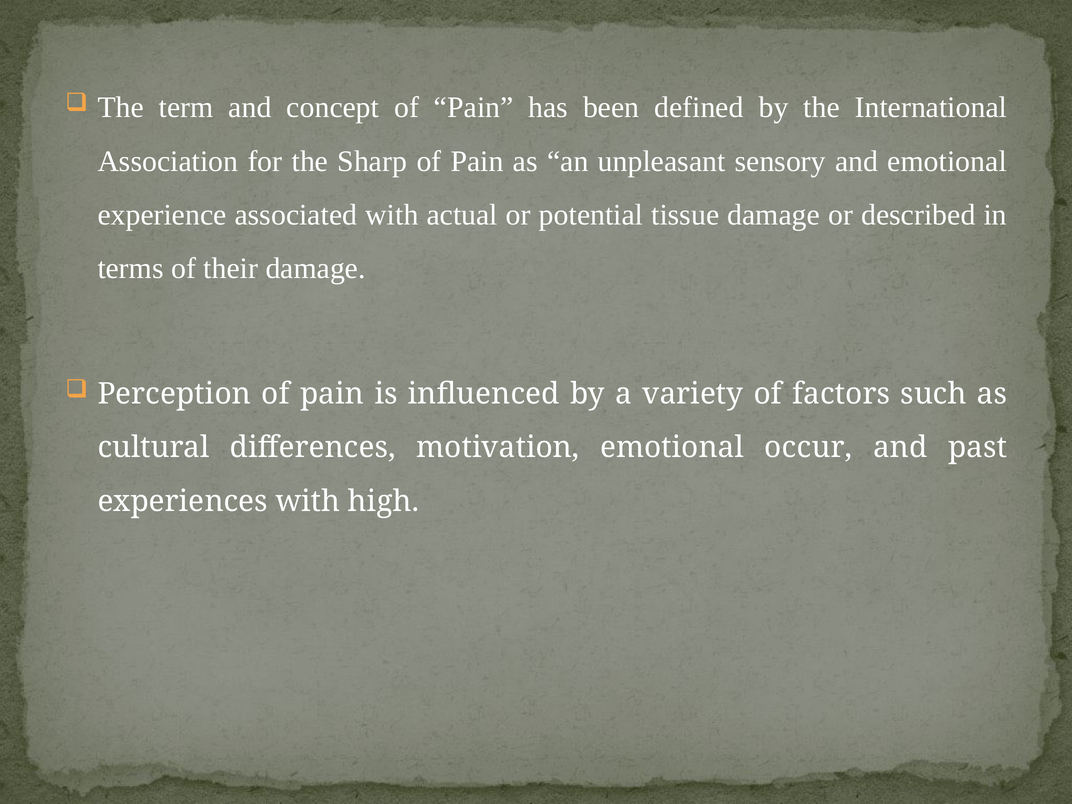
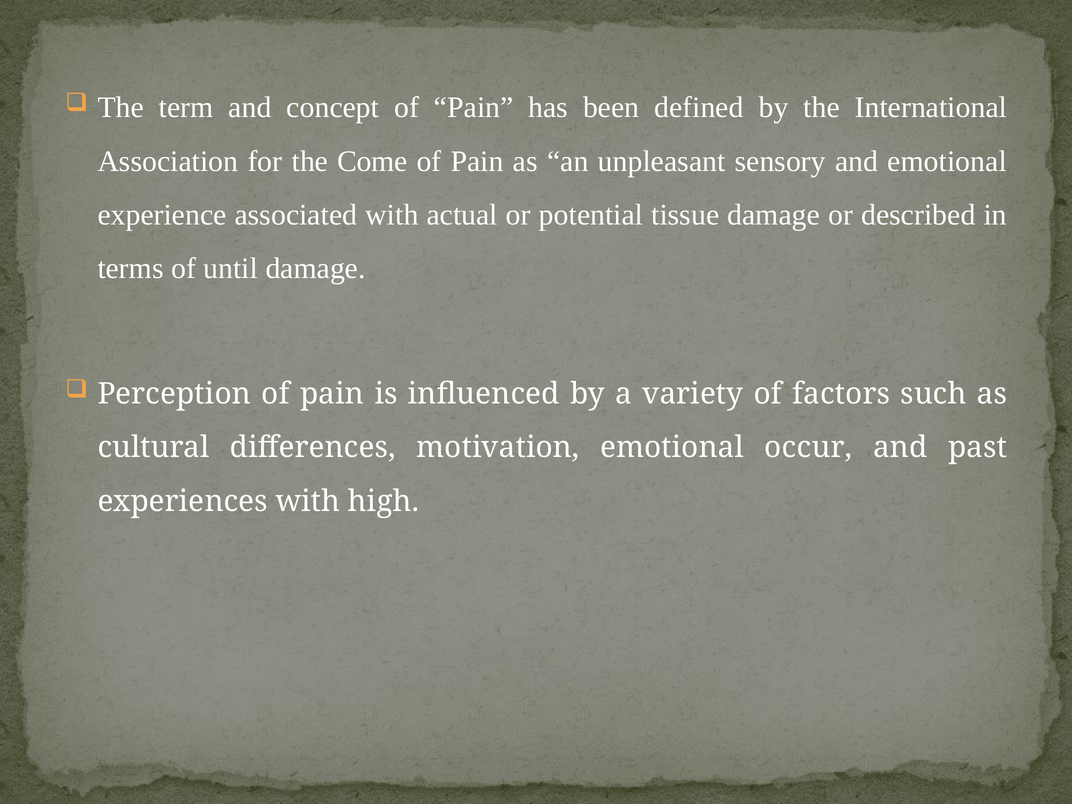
Sharp: Sharp -> Come
their: their -> until
